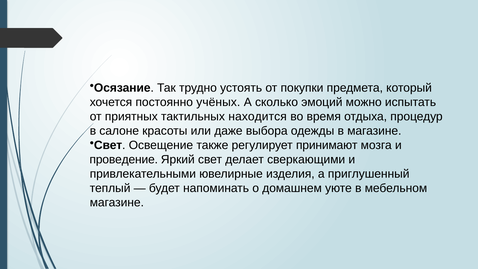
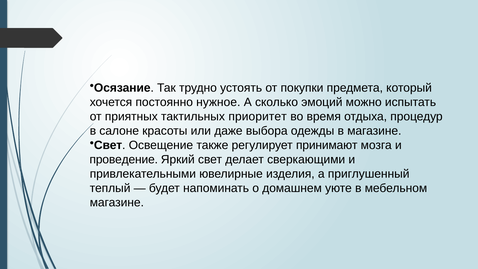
учёных: учёных -> нужное
находится: находится -> приоритет
